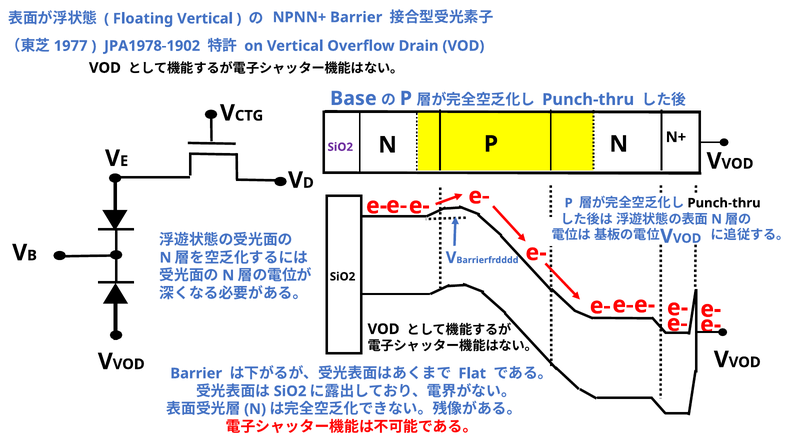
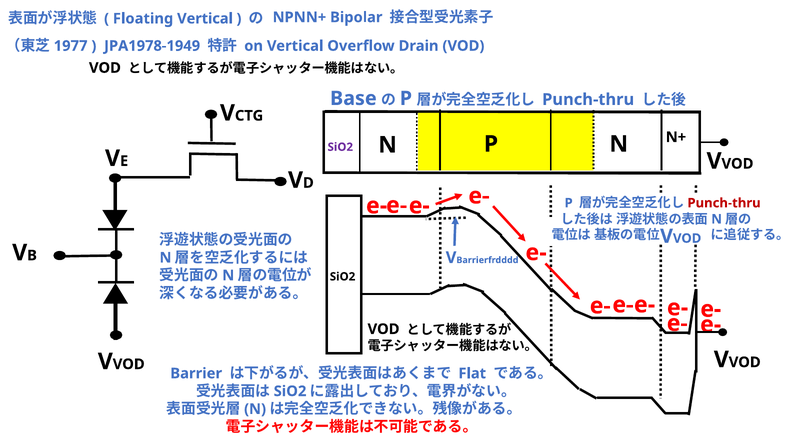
NPNN+ Barrier: Barrier -> Bipolar
JPA1978-1902: JPA1978-1902 -> JPA1978-1949
Punch-thru at (724, 203) colour: black -> red
